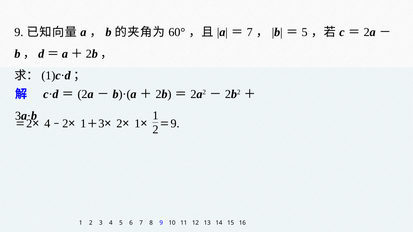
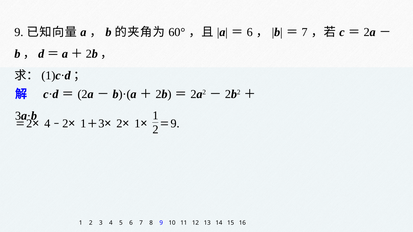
7 at (250, 32): 7 -> 6
5 at (305, 32): 5 -> 7
